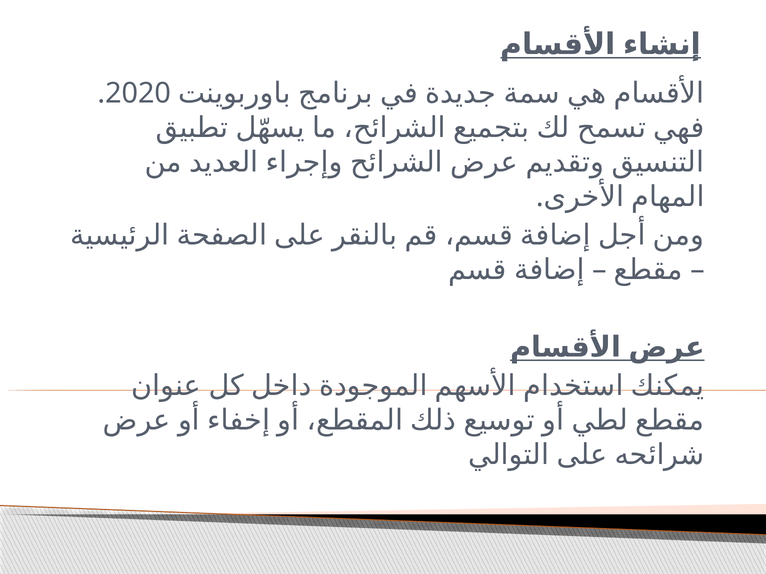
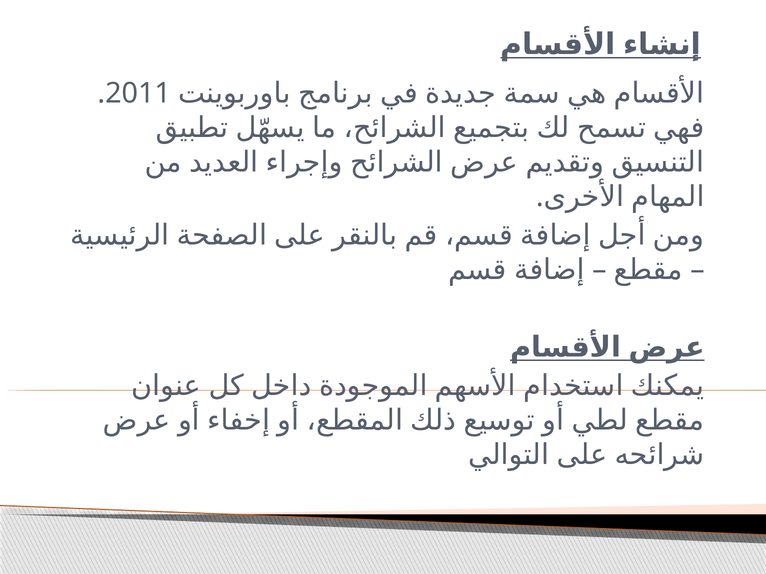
2020: 2020 -> 2011
